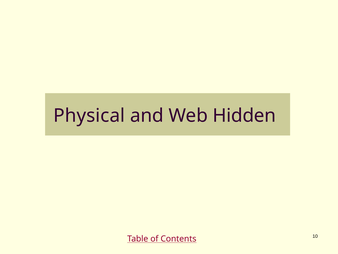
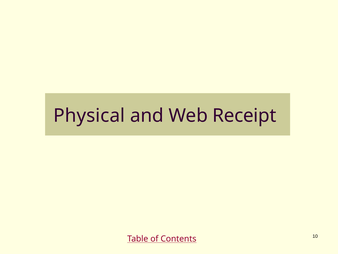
Hidden: Hidden -> Receipt
